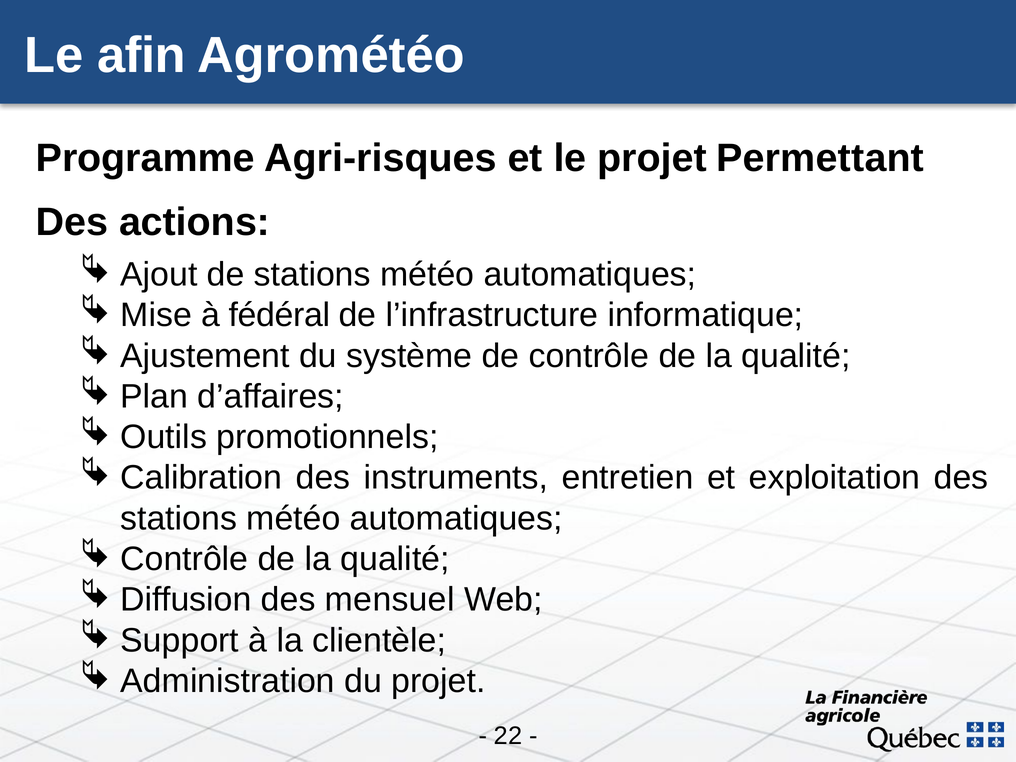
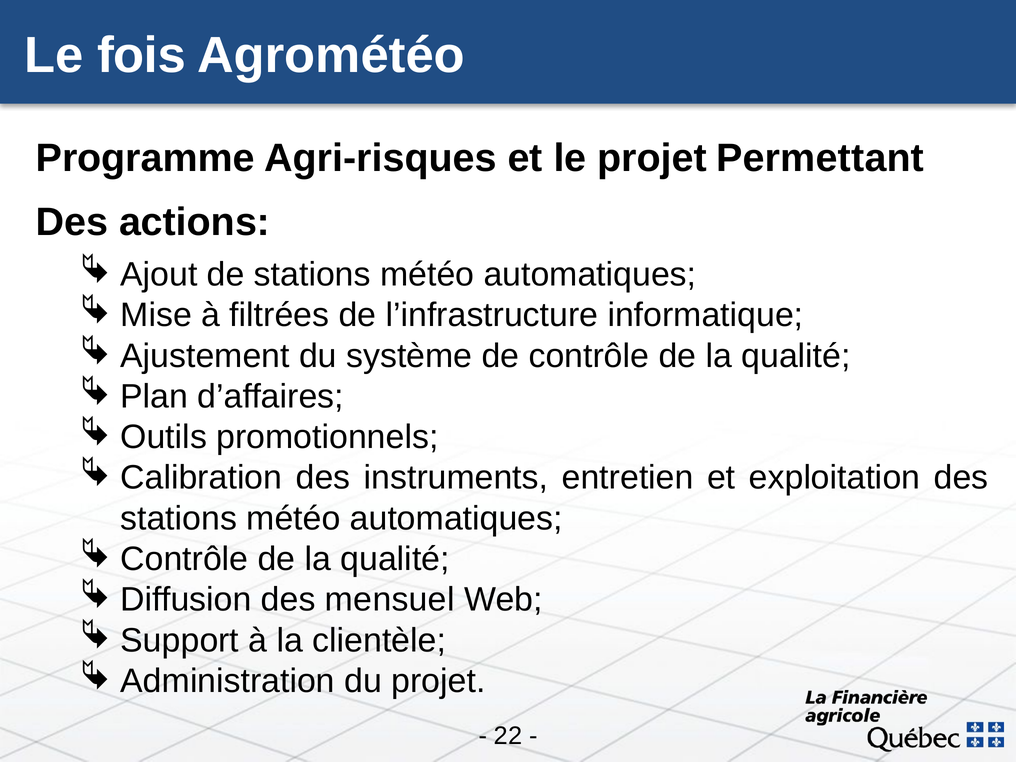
afin: afin -> fois
fédéral: fédéral -> filtrées
